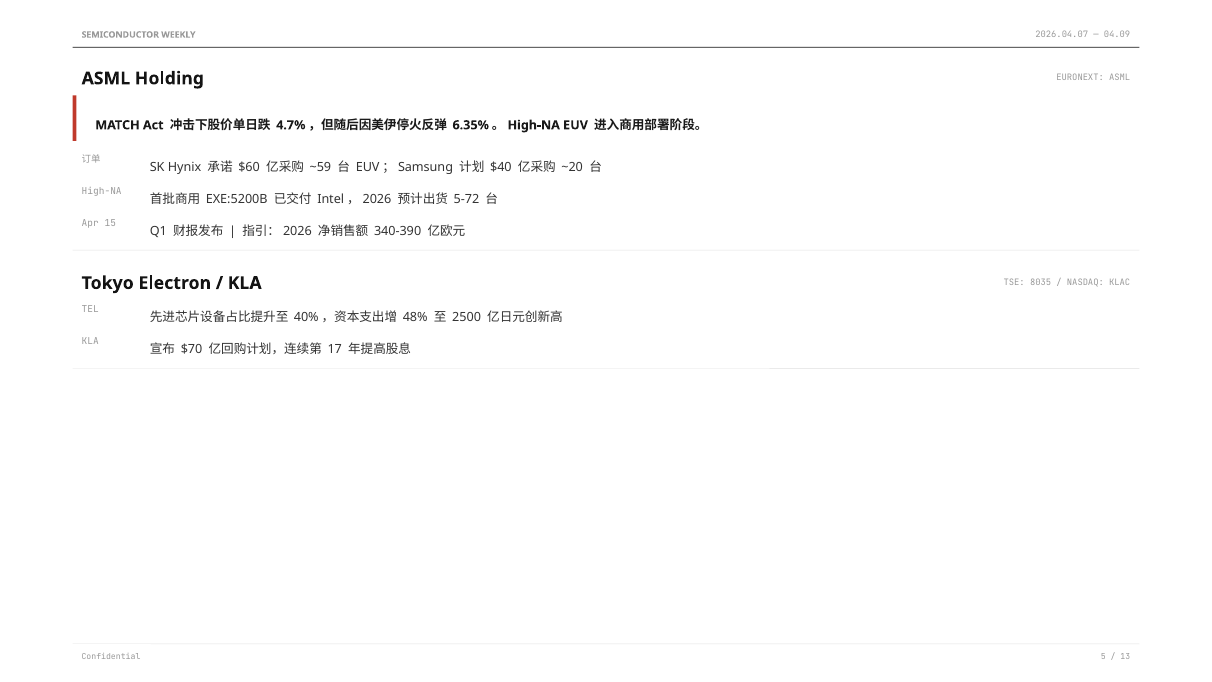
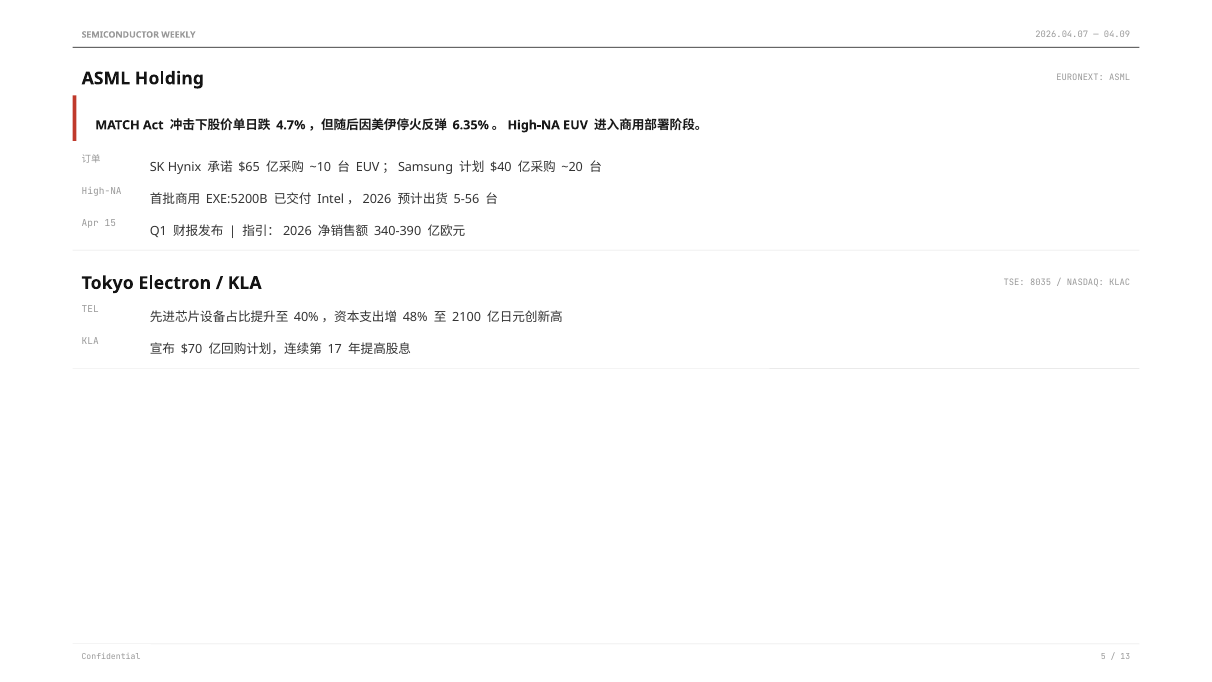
$60: $60 -> $65
~59: ~59 -> ~10
5-72: 5-72 -> 5-56
2500: 2500 -> 2100
